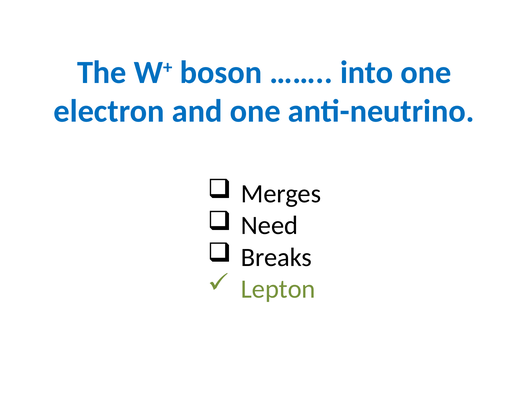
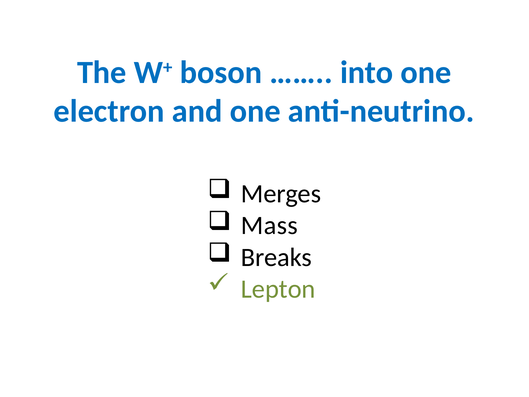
Need: Need -> Mass
